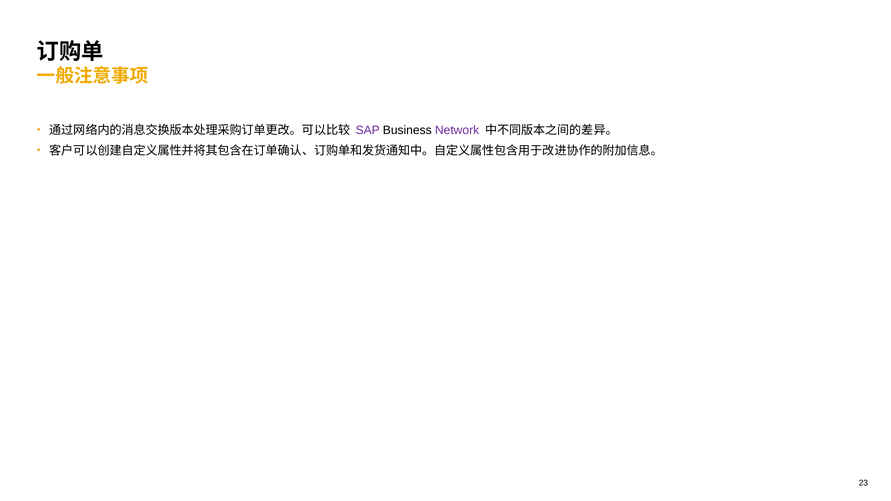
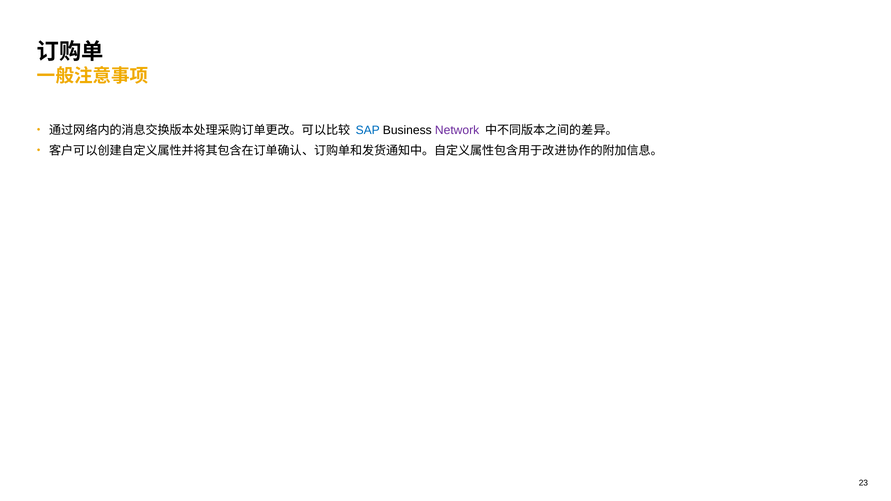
SAP colour: purple -> blue
